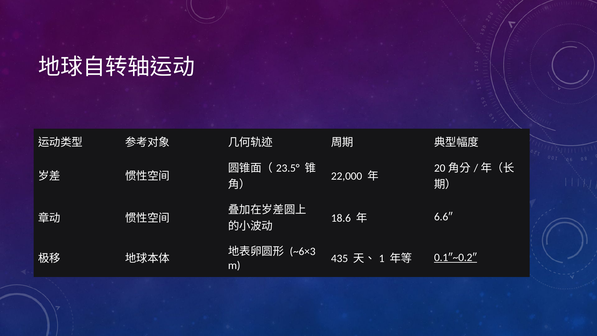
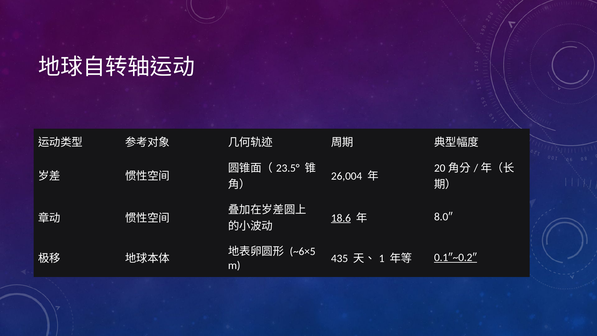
22,000: 22,000 -> 26,004
18.6 underline: none -> present
6.6″: 6.6″ -> 8.0″
~6×3: ~6×3 -> ~6×5
